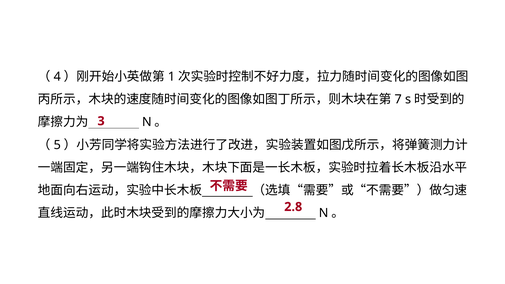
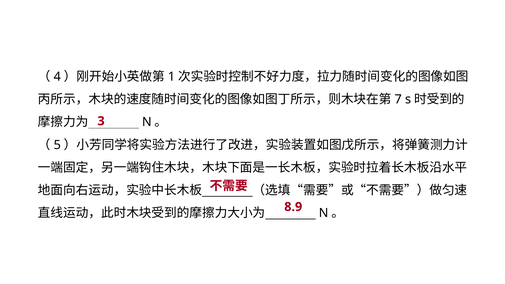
2.8: 2.8 -> 8.9
